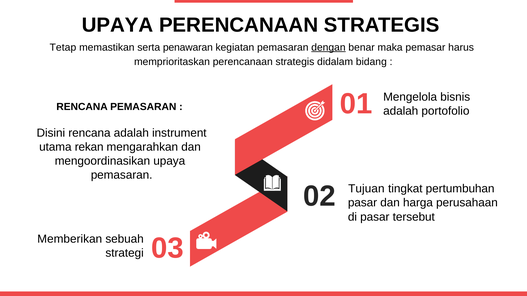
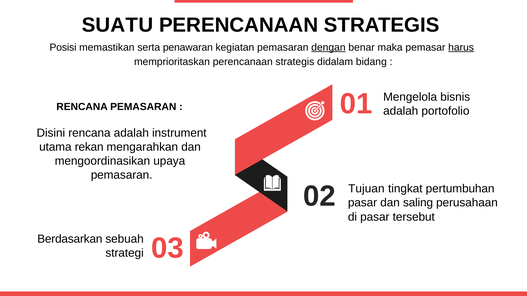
UPAYA at (118, 25): UPAYA -> SUATU
Tetap: Tetap -> Posisi
harus underline: none -> present
harga: harga -> saling
Memberikan: Memberikan -> Berdasarkan
